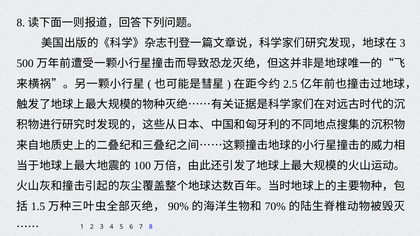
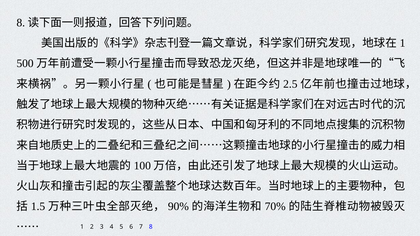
3 at (403, 43): 3 -> 1
